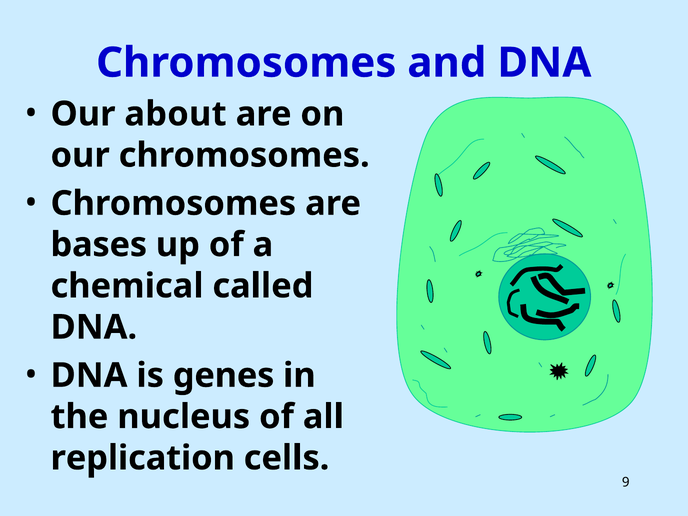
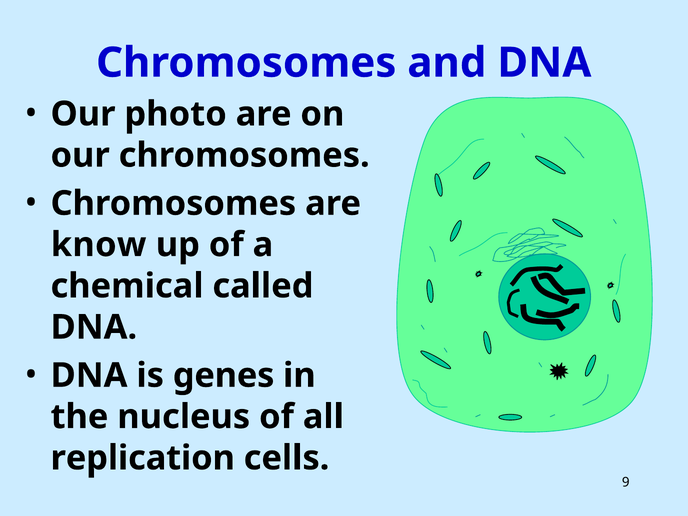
about: about -> photo
bases: bases -> know
